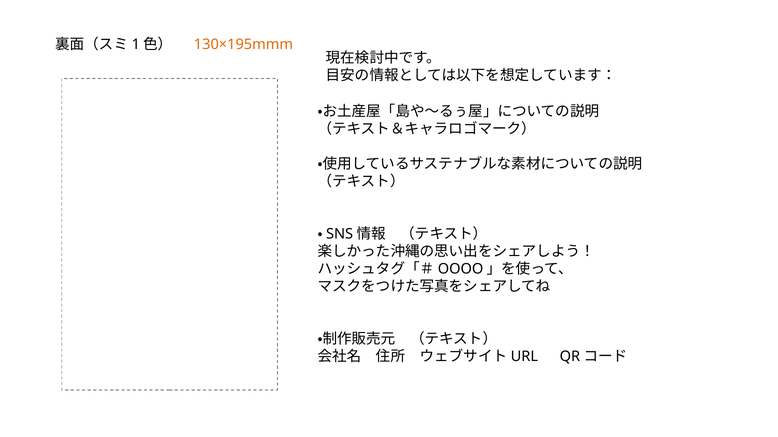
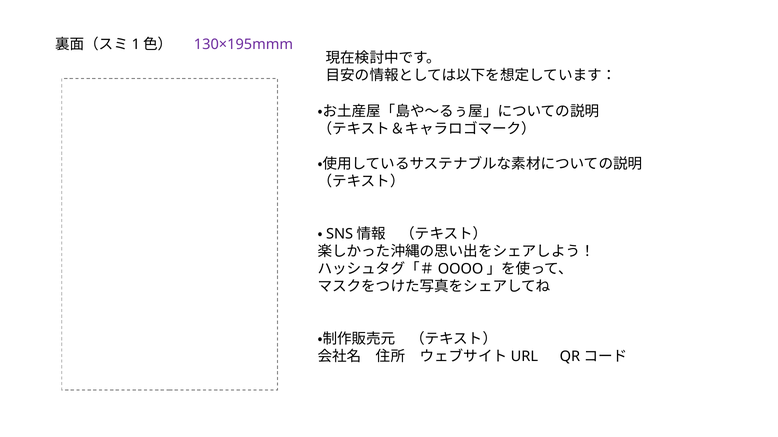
130×195mmm colour: orange -> purple
